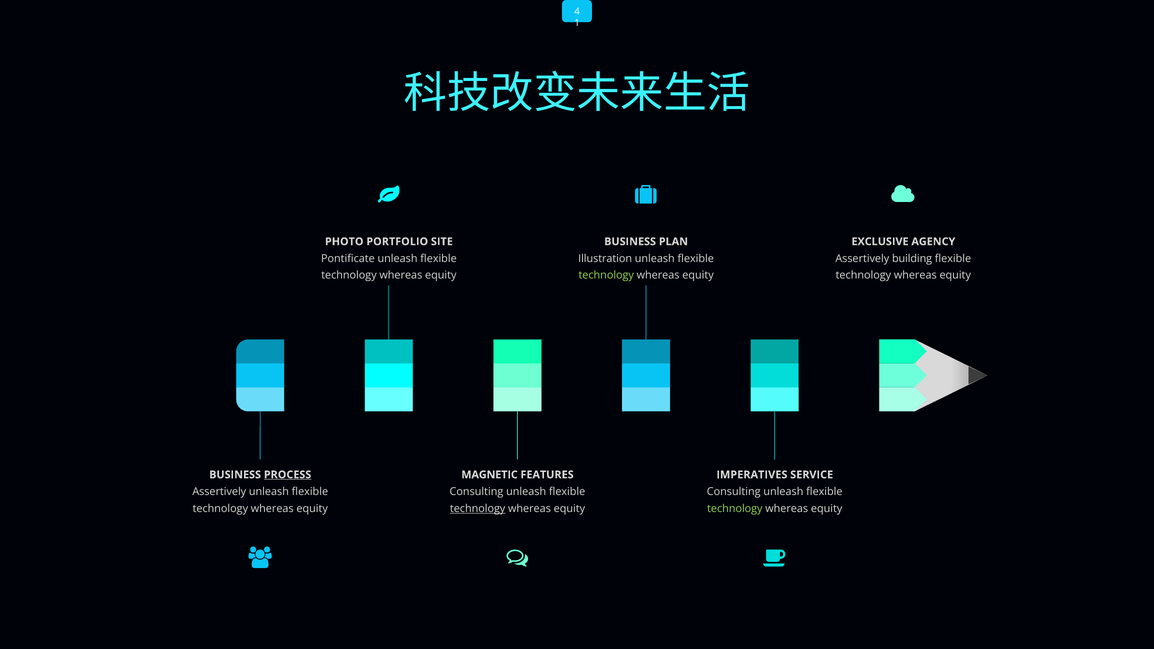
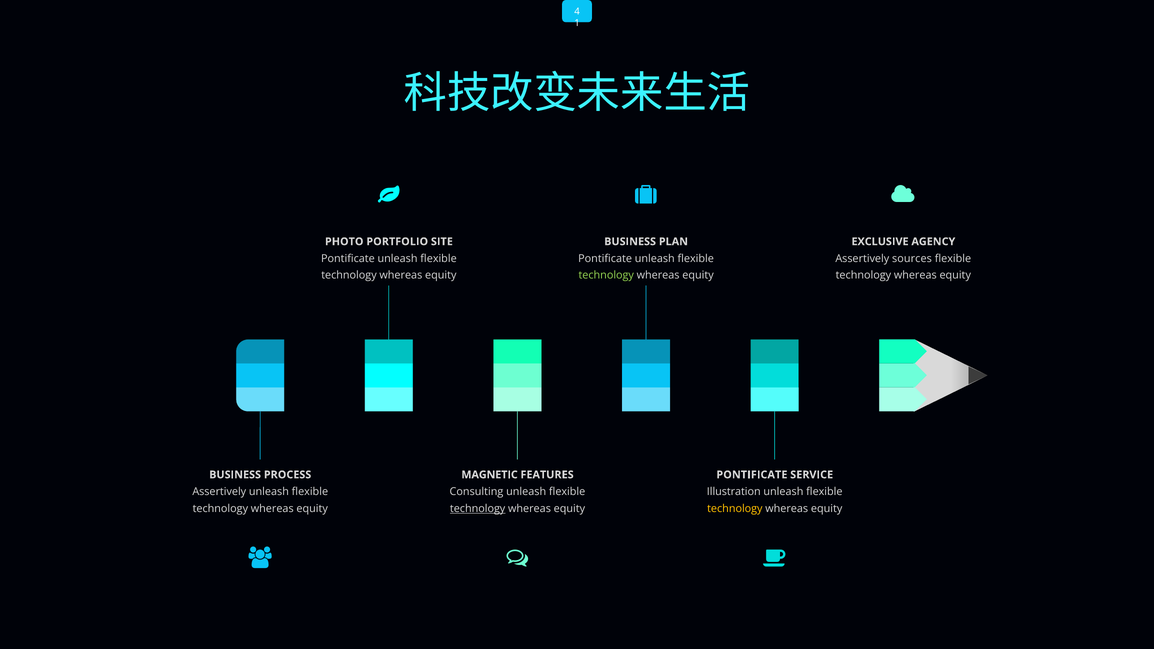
Illustration at (605, 259): Illustration -> Pontificate
building: building -> sources
PROCESS underline: present -> none
IMPERATIVES at (752, 475): IMPERATIVES -> PONTIFICATE
Consulting at (734, 492): Consulting -> Illustration
technology at (735, 509) colour: light green -> yellow
